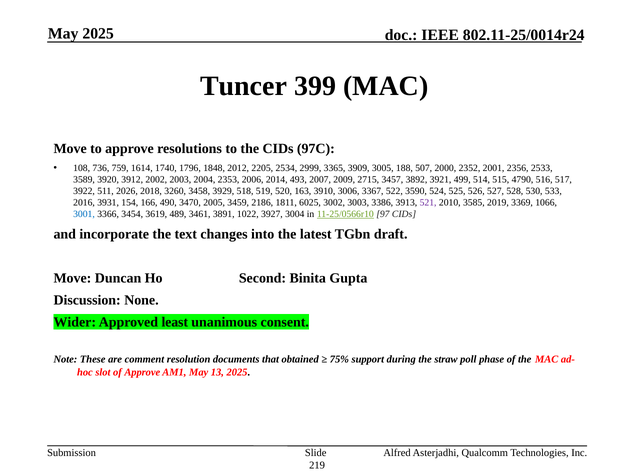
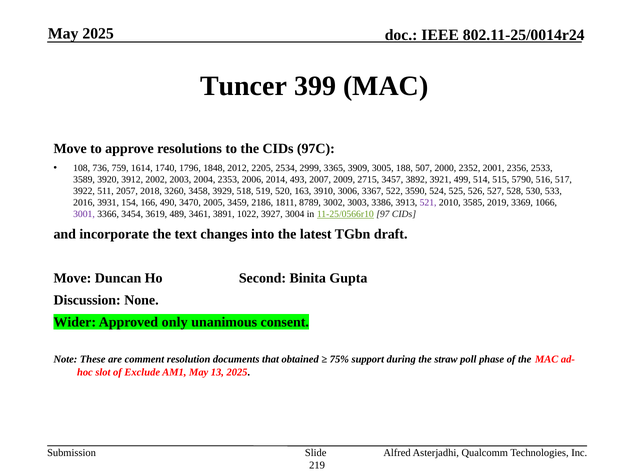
4790: 4790 -> 5790
2026: 2026 -> 2057
6025: 6025 -> 8789
3001 colour: blue -> purple
least: least -> only
of Approve: Approve -> Exclude
